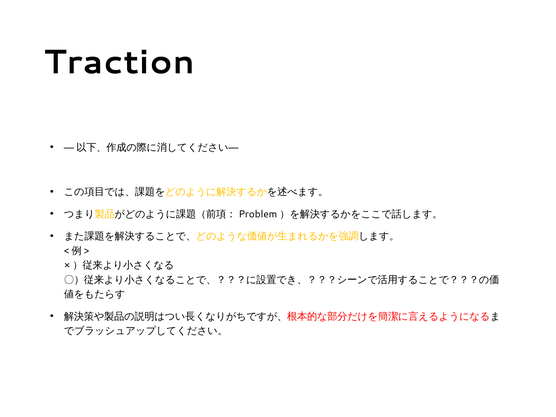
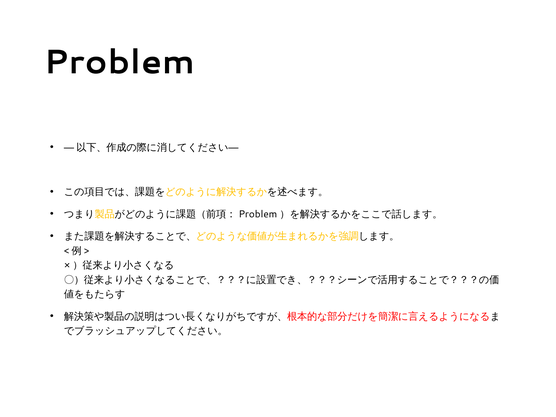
Traction: Traction -> Problem
